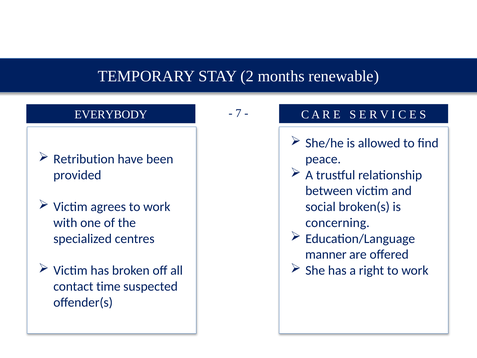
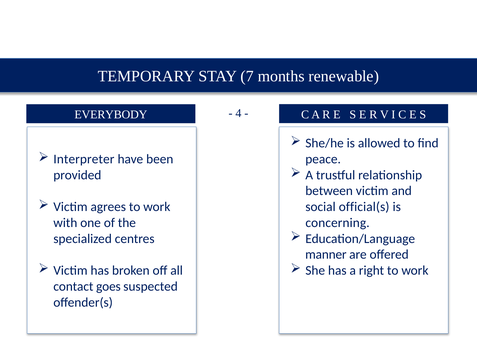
2: 2 -> 7
7: 7 -> 4
Retribution: Retribution -> Interpreter
broken(s: broken(s -> official(s
time: time -> goes
